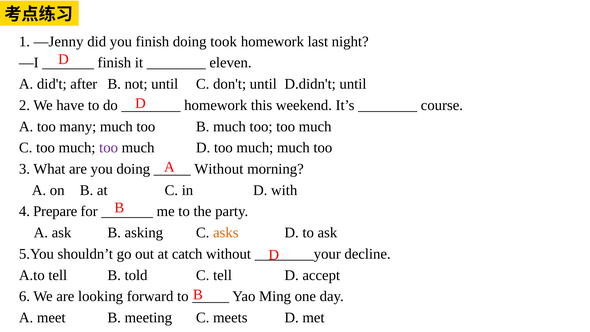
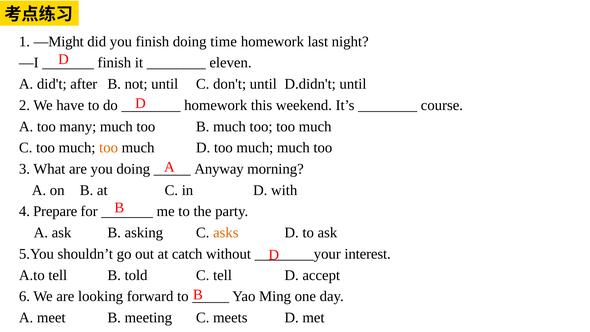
—Jenny: —Jenny -> —Might
took: took -> time
too at (109, 148) colour: purple -> orange
Without at (219, 169): Without -> Anyway
decline: decline -> interest
